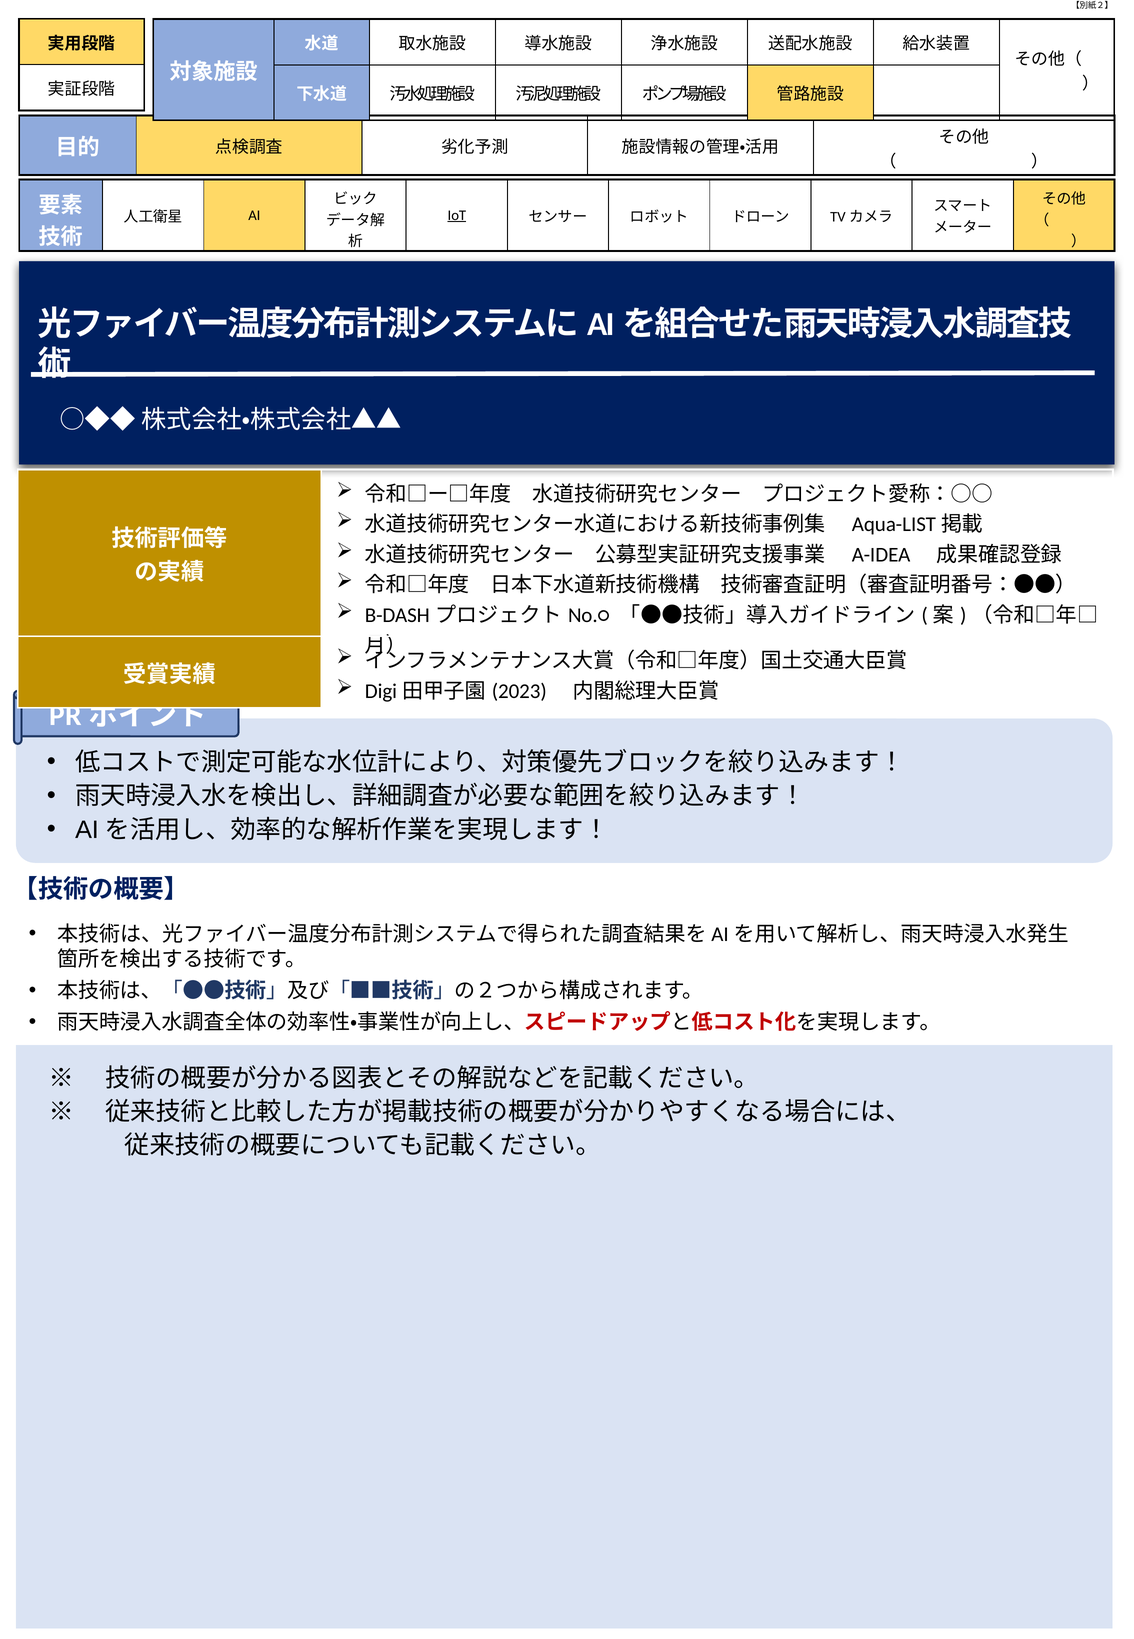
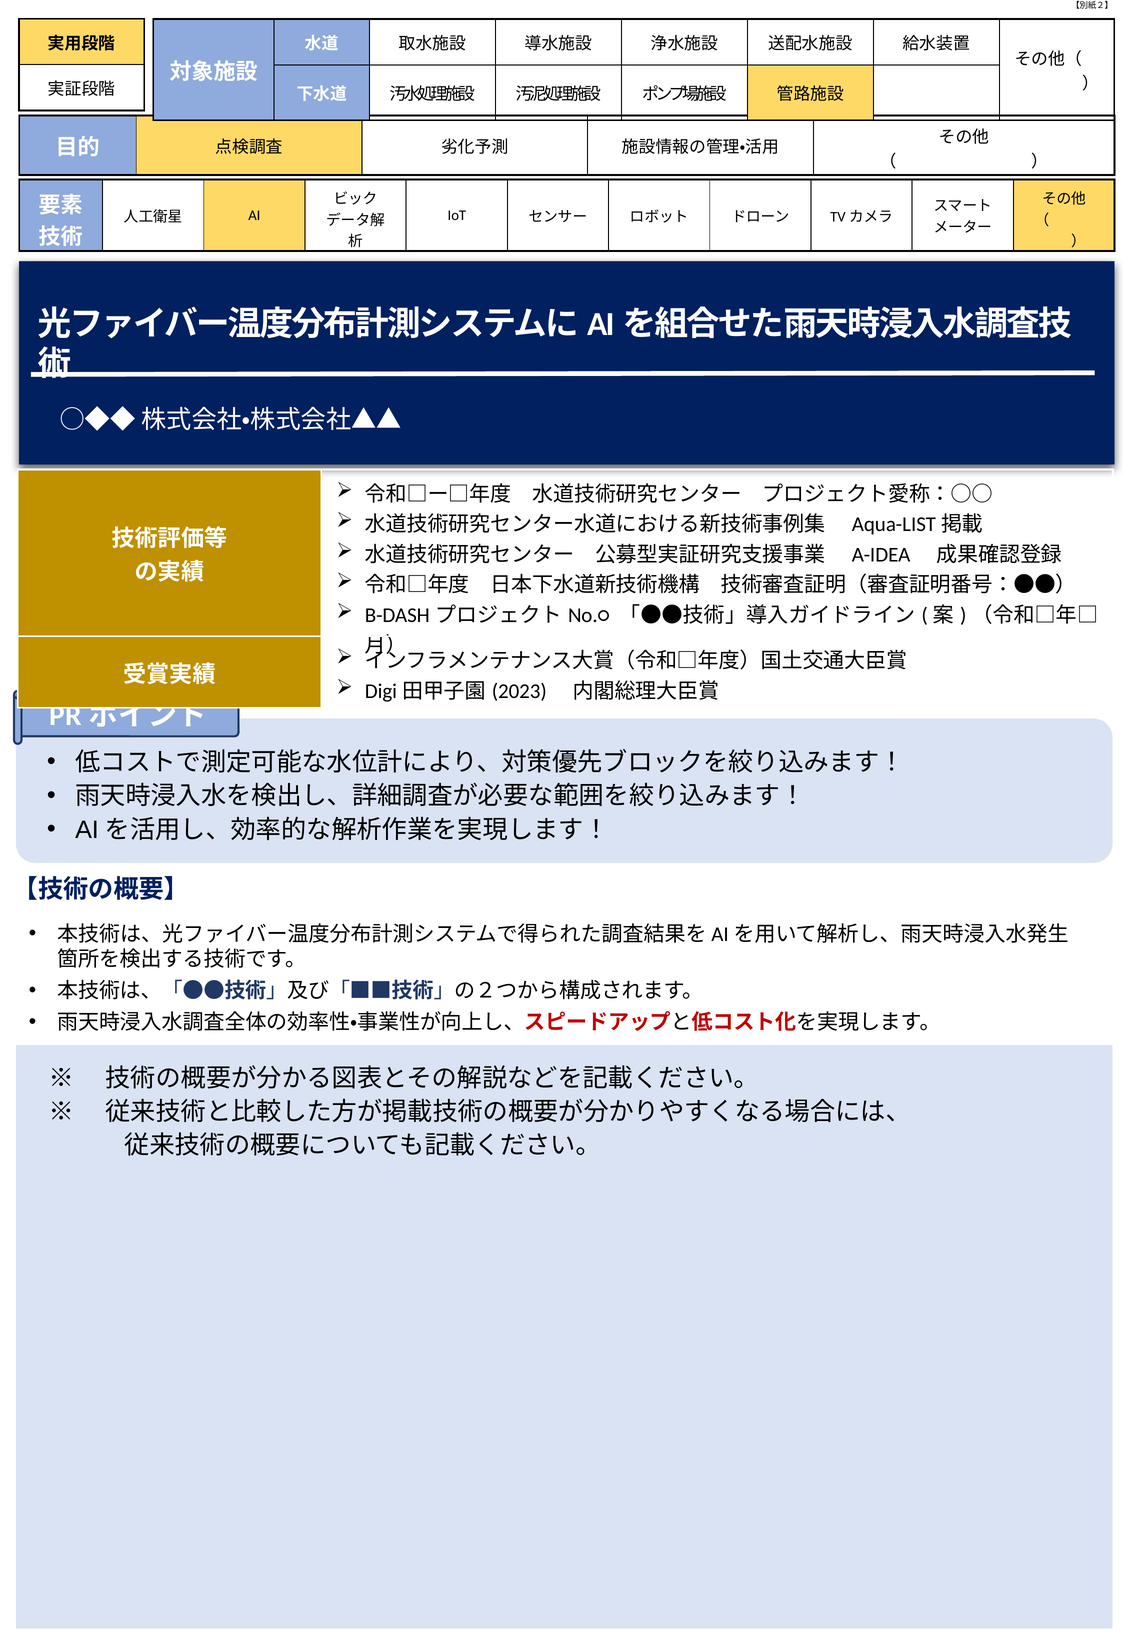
IoT underline: present -> none
